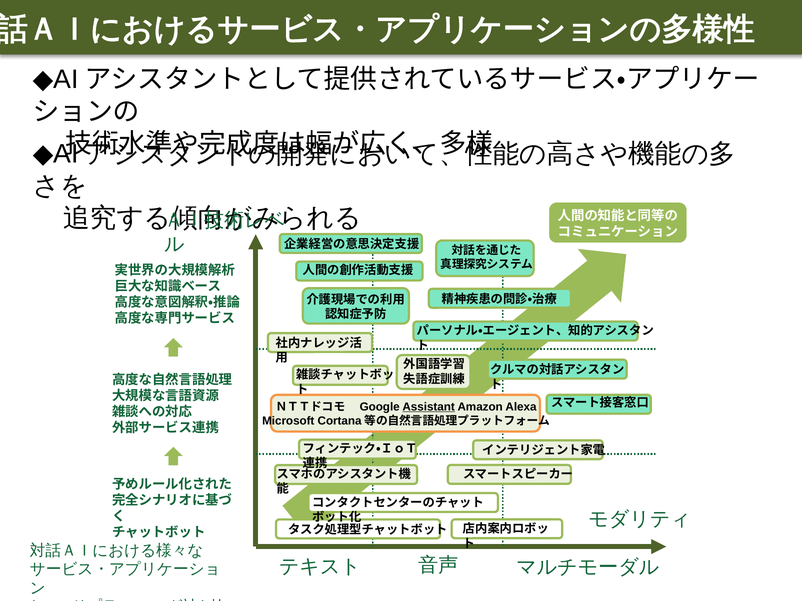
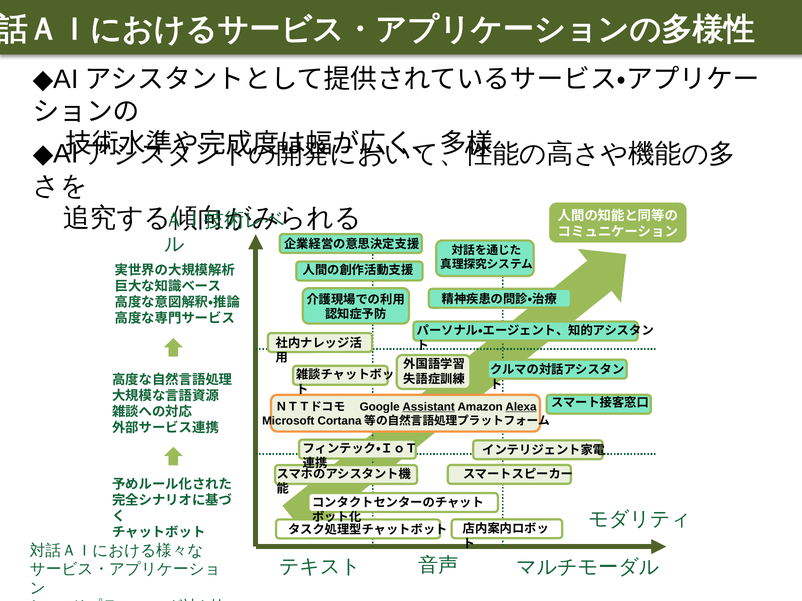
Alexa underline: none -> present
